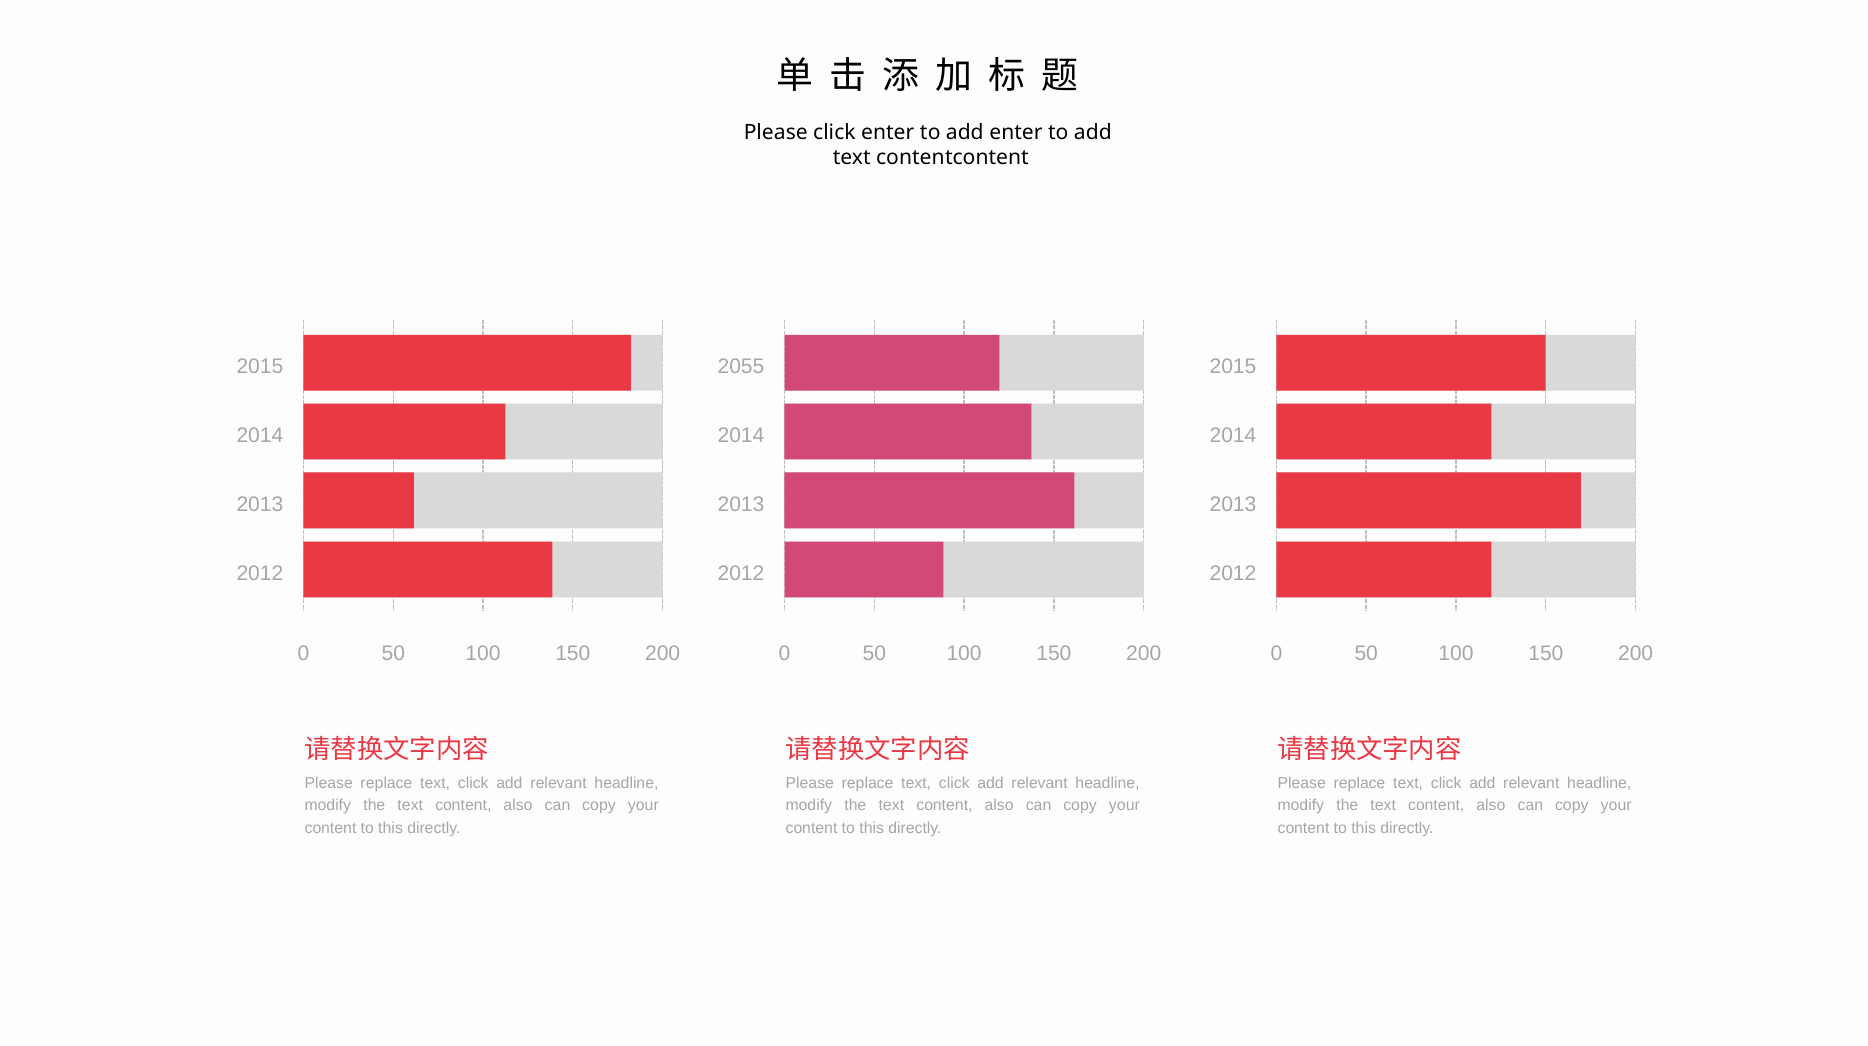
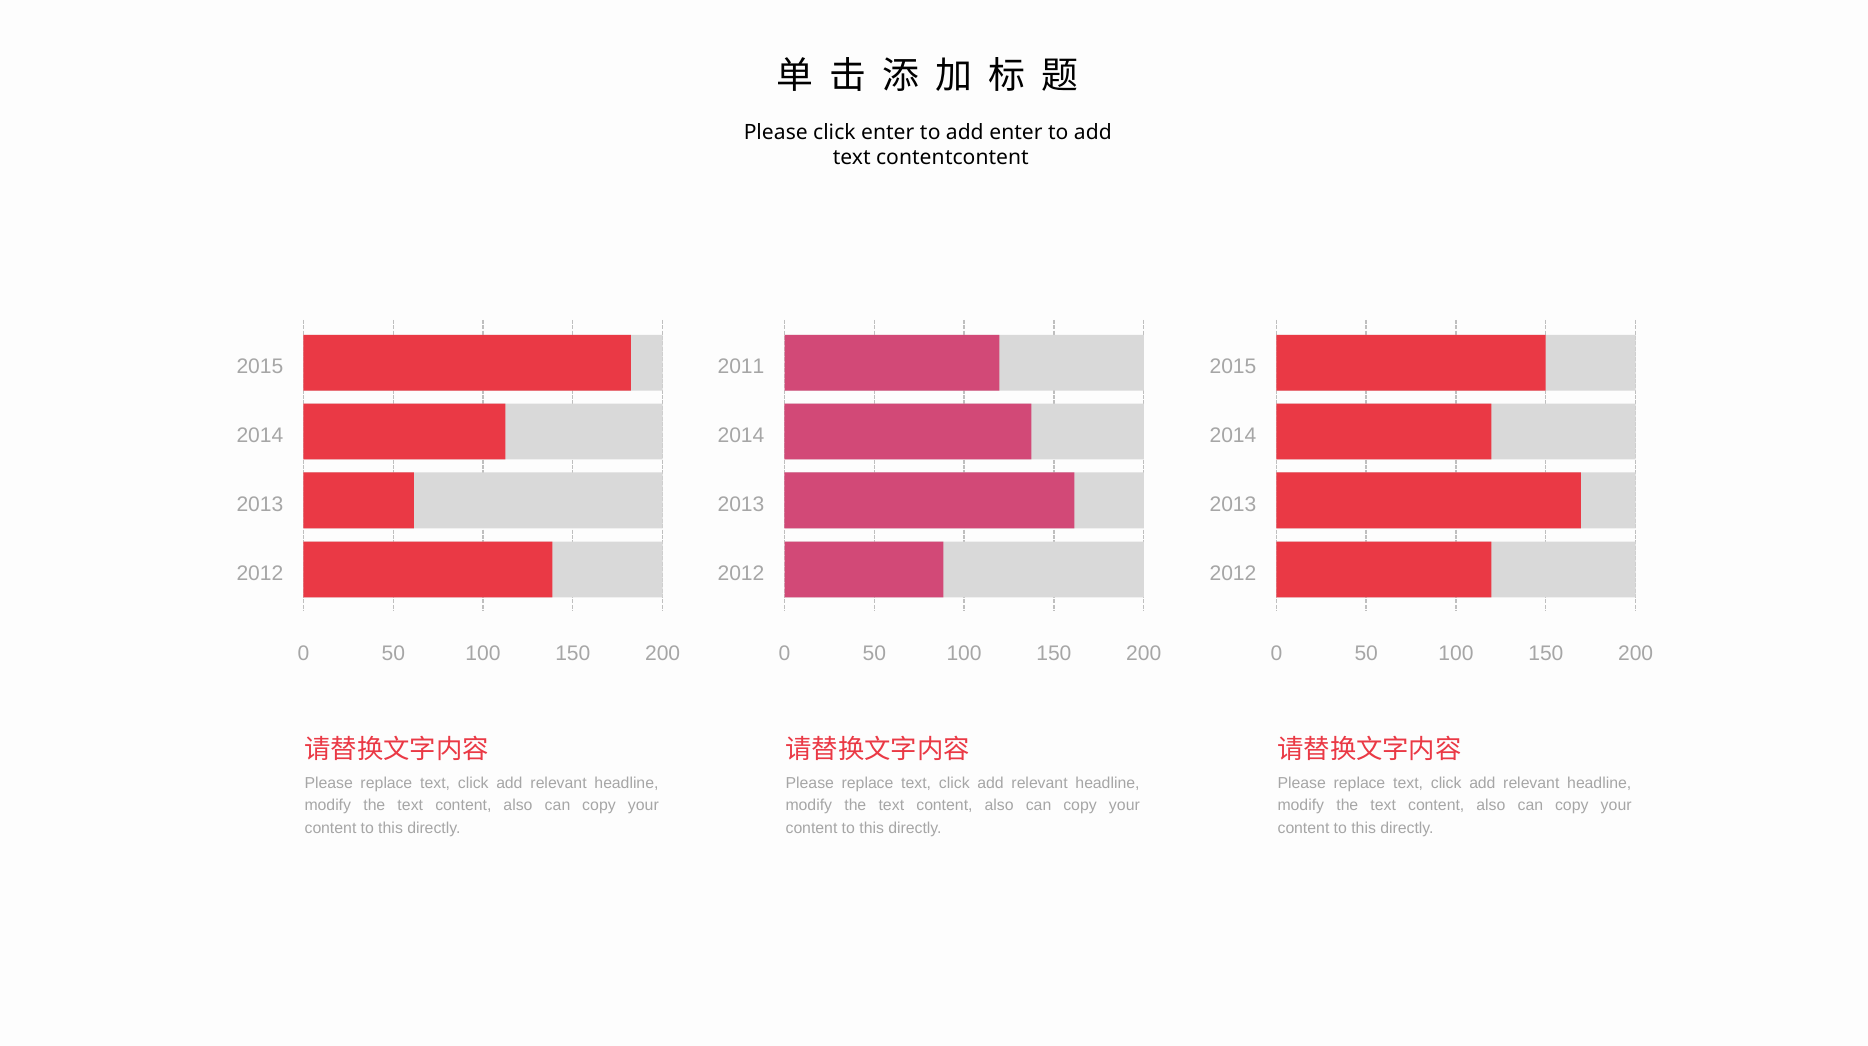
2055: 2055 -> 2011
